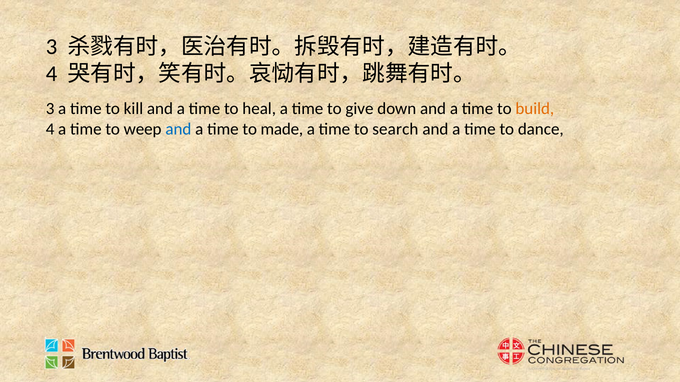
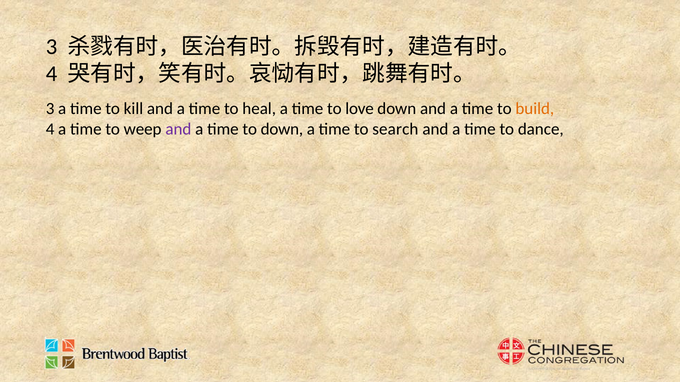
give: give -> love
and at (178, 129) colour: blue -> purple
to made: made -> down
